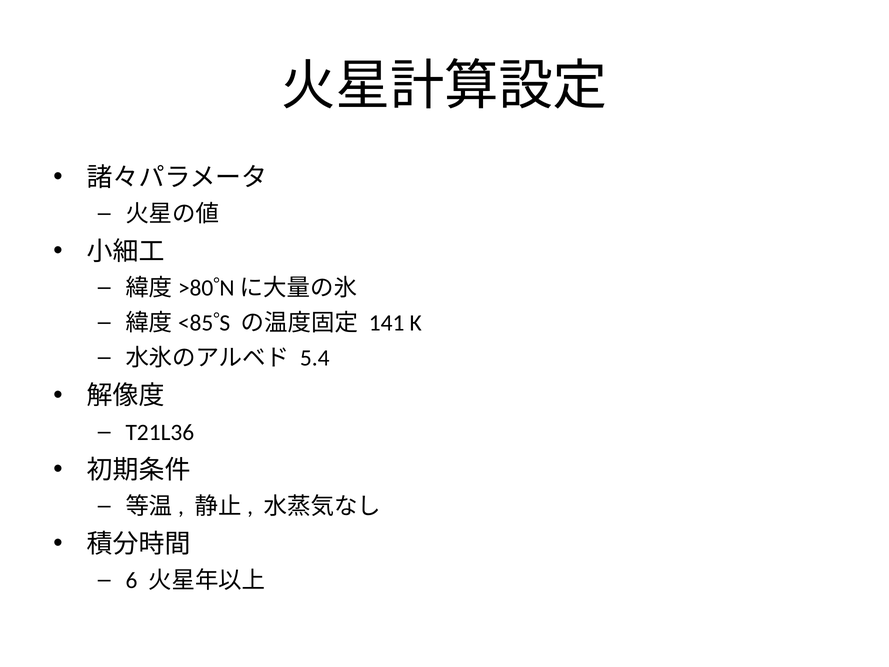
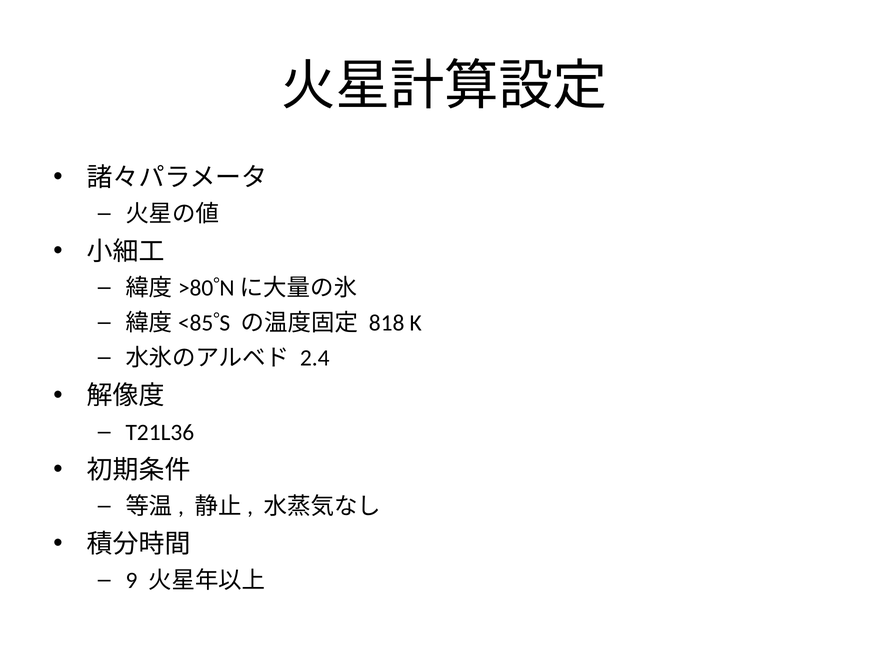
141: 141 -> 818
5.4: 5.4 -> 2.4
6: 6 -> 9
